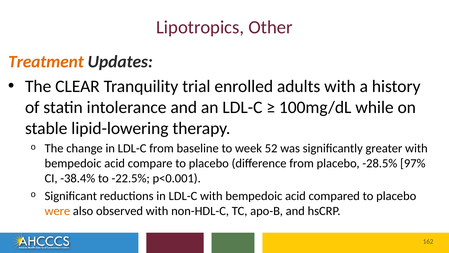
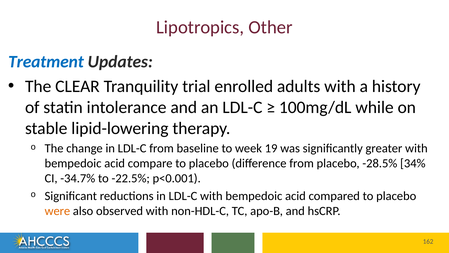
Treatment colour: orange -> blue
52: 52 -> 19
97%: 97% -> 34%
-38.4%: -38.4% -> -34.7%
